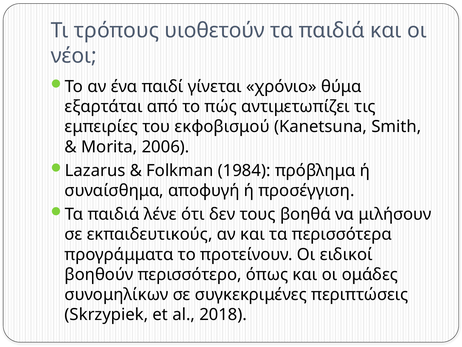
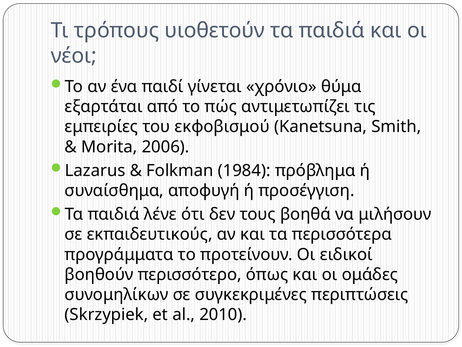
2018: 2018 -> 2010
